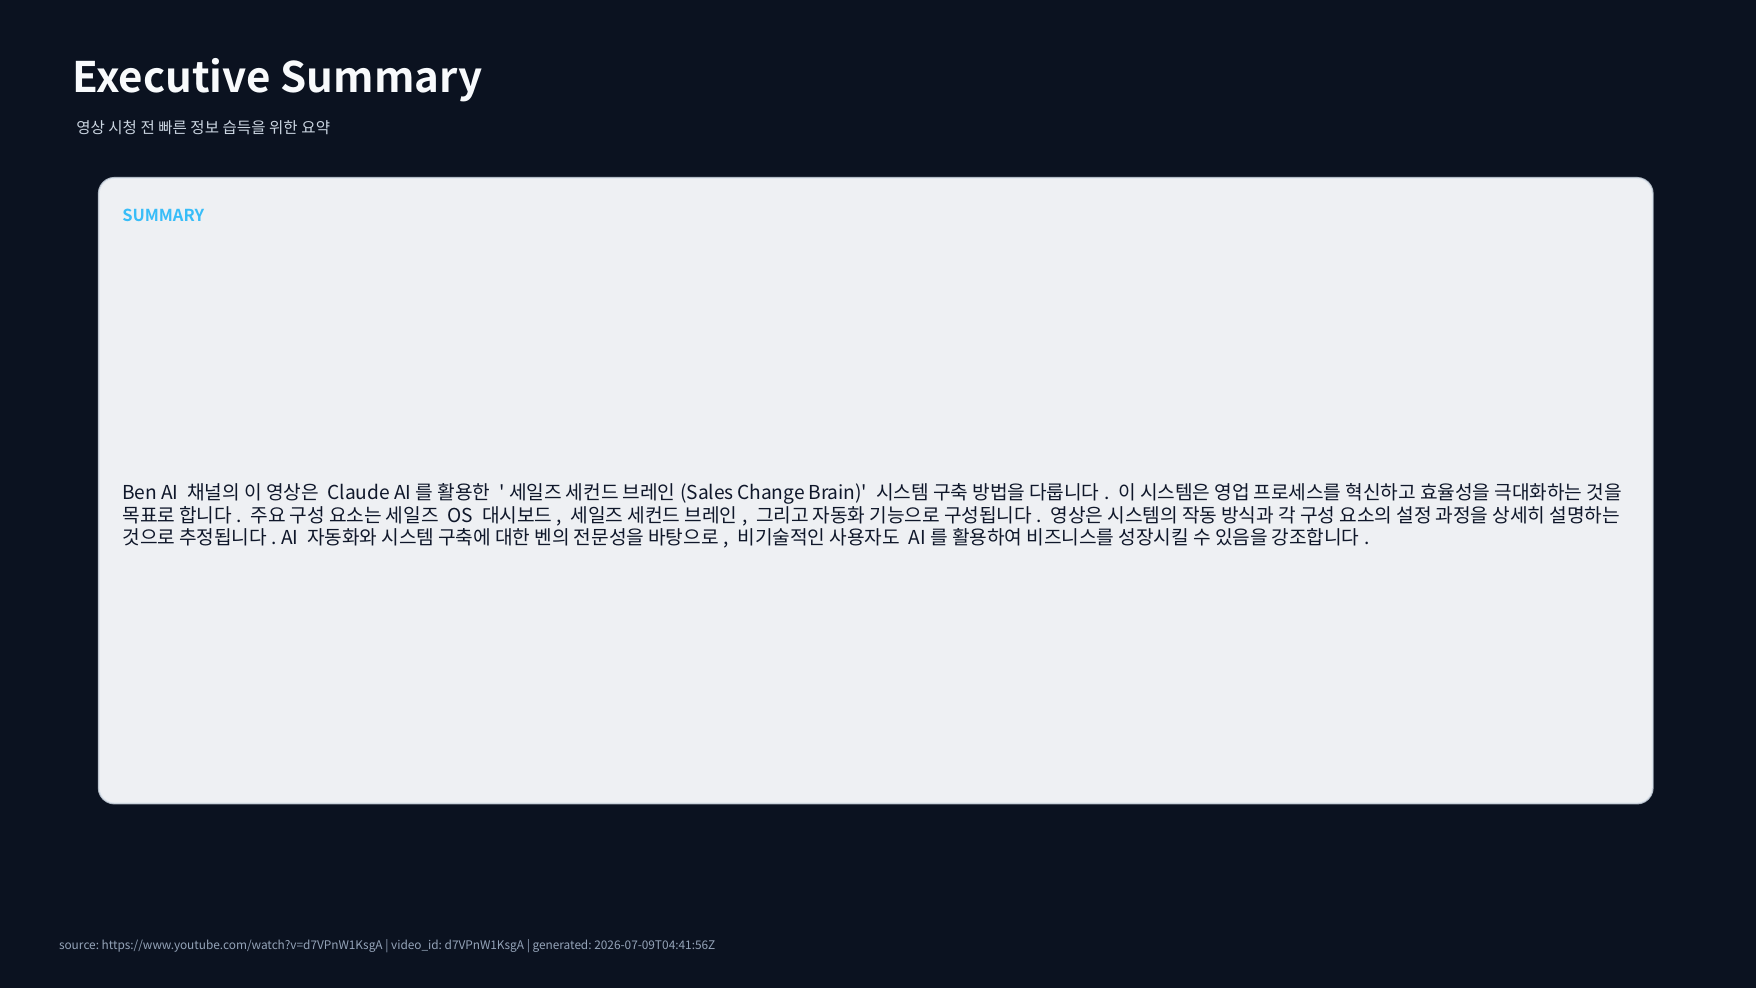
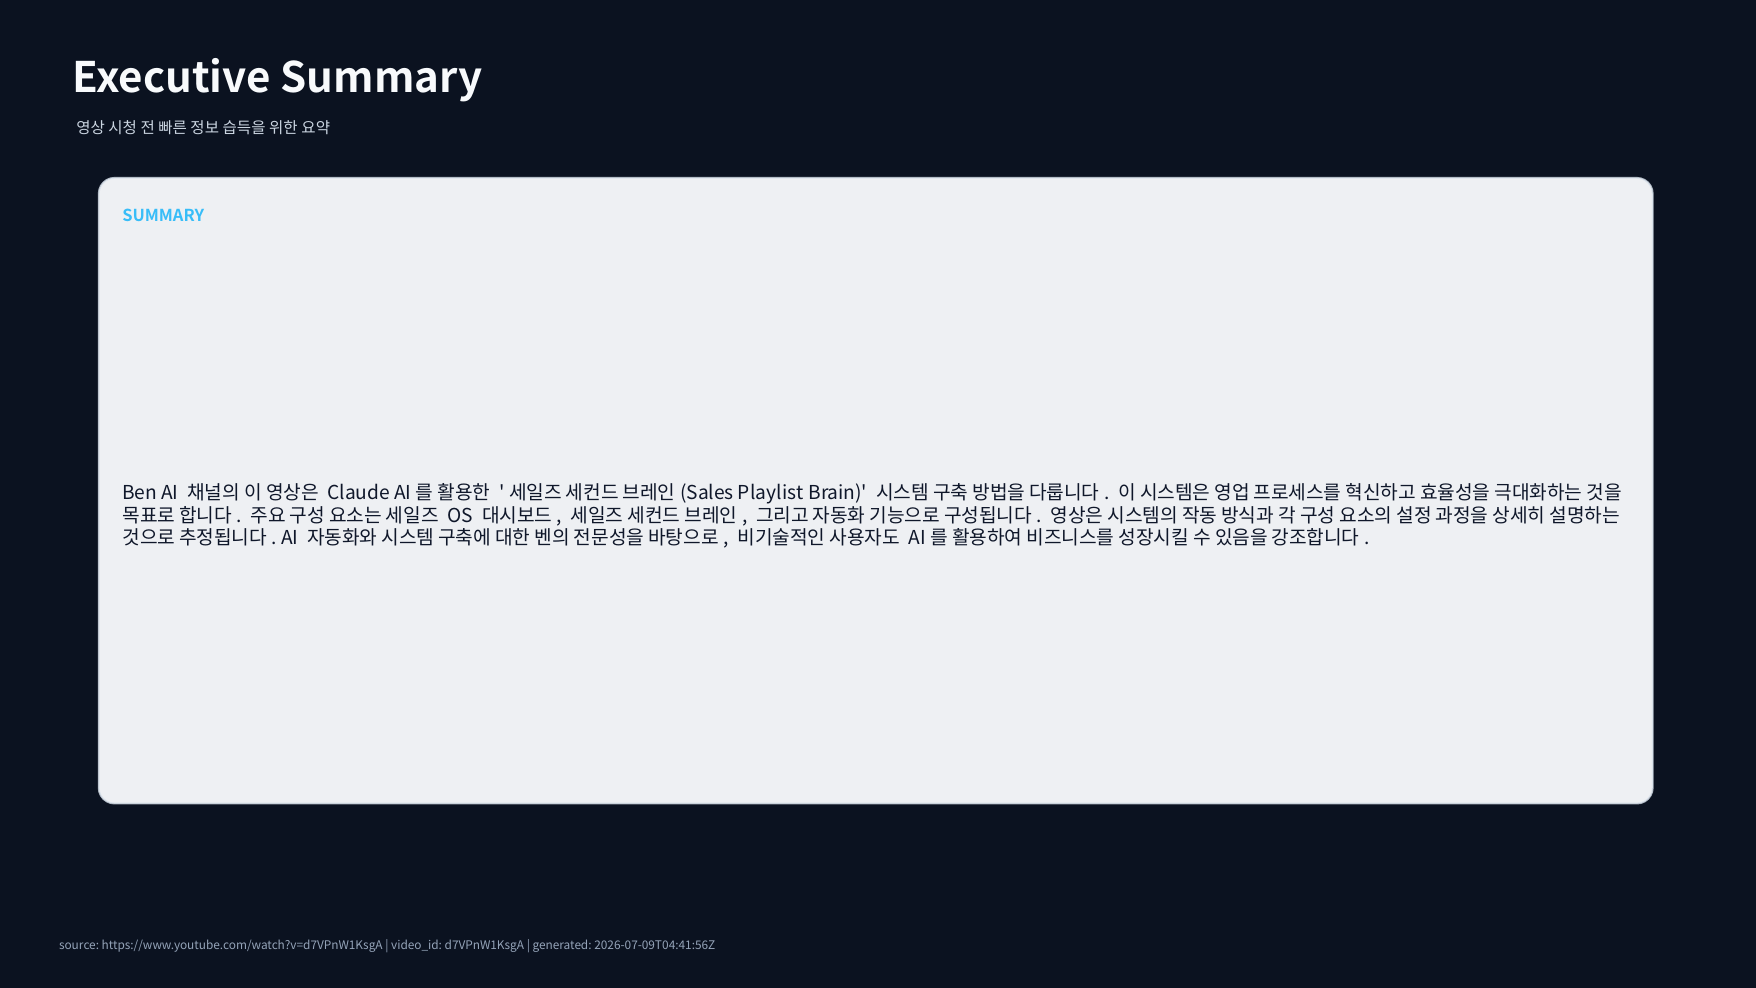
Change: Change -> Playlist
